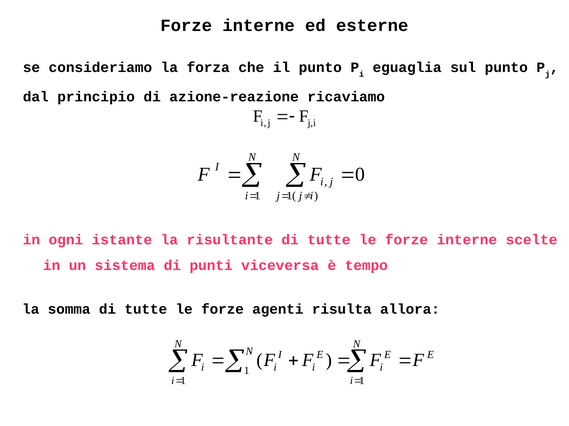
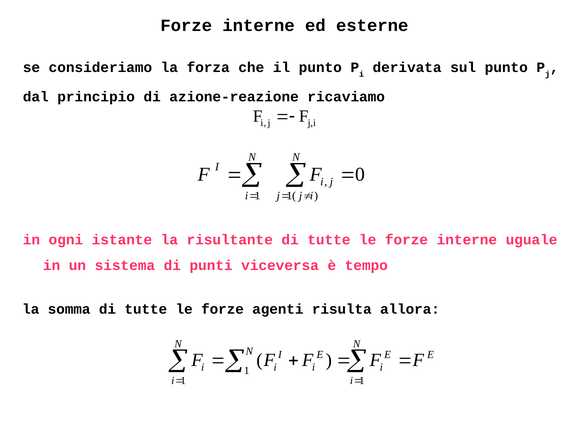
eguaglia: eguaglia -> derivata
scelte: scelte -> uguale
